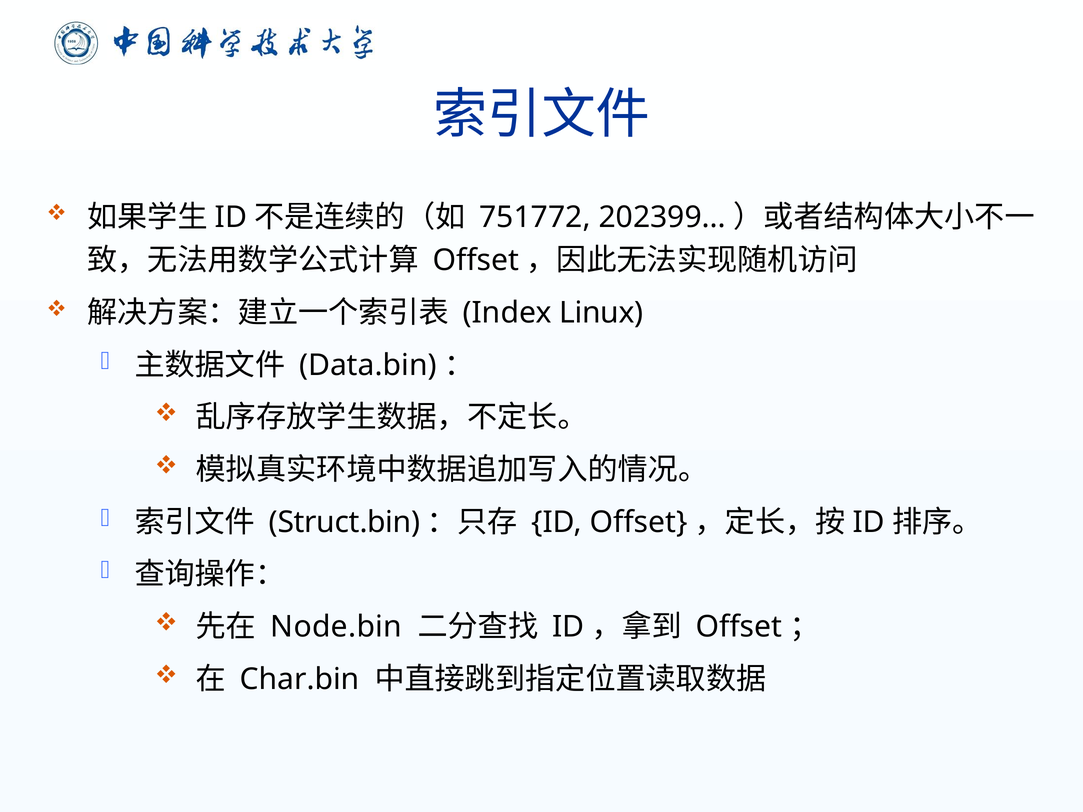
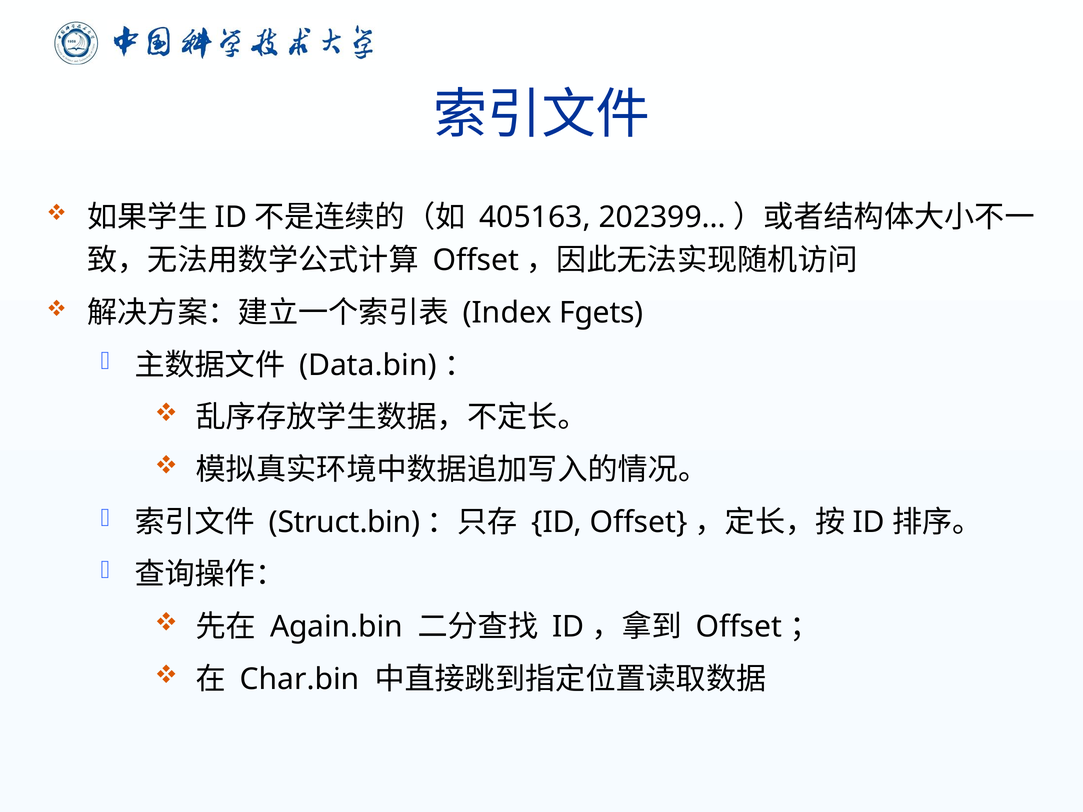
751772: 751772 -> 405163
Linux: Linux -> Fgets
Node.bin: Node.bin -> Again.bin
